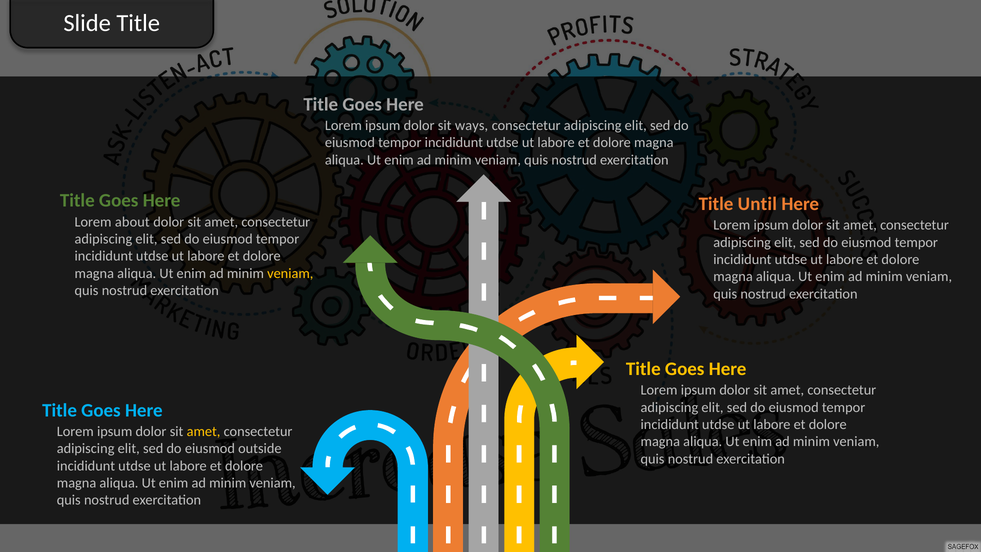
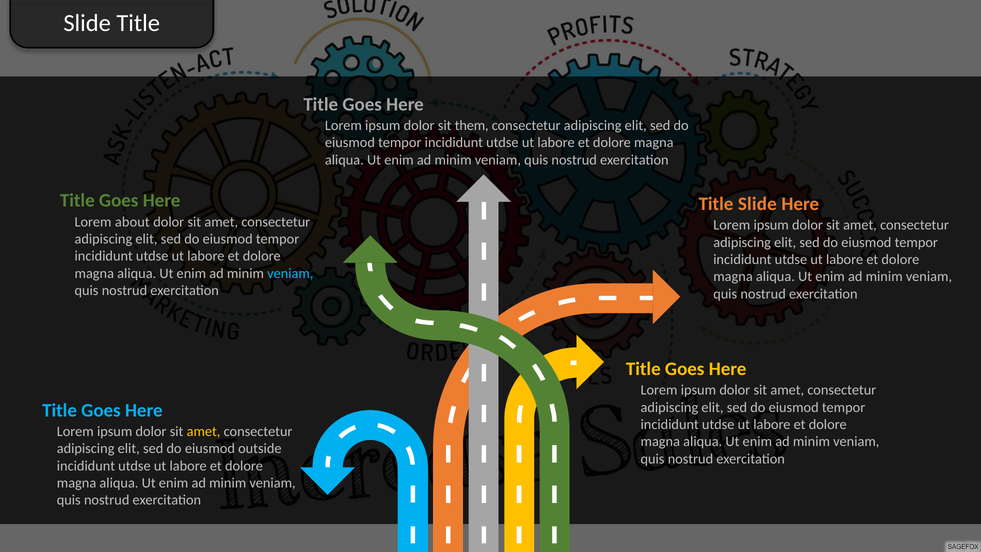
ways: ways -> them
Title Until: Until -> Slide
veniam at (290, 273) colour: yellow -> light blue
